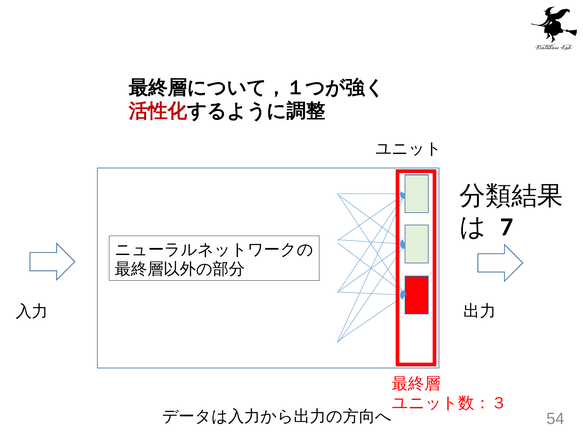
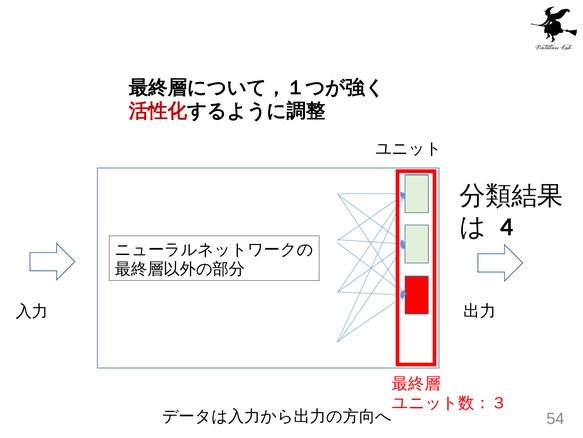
7: 7 -> 4
